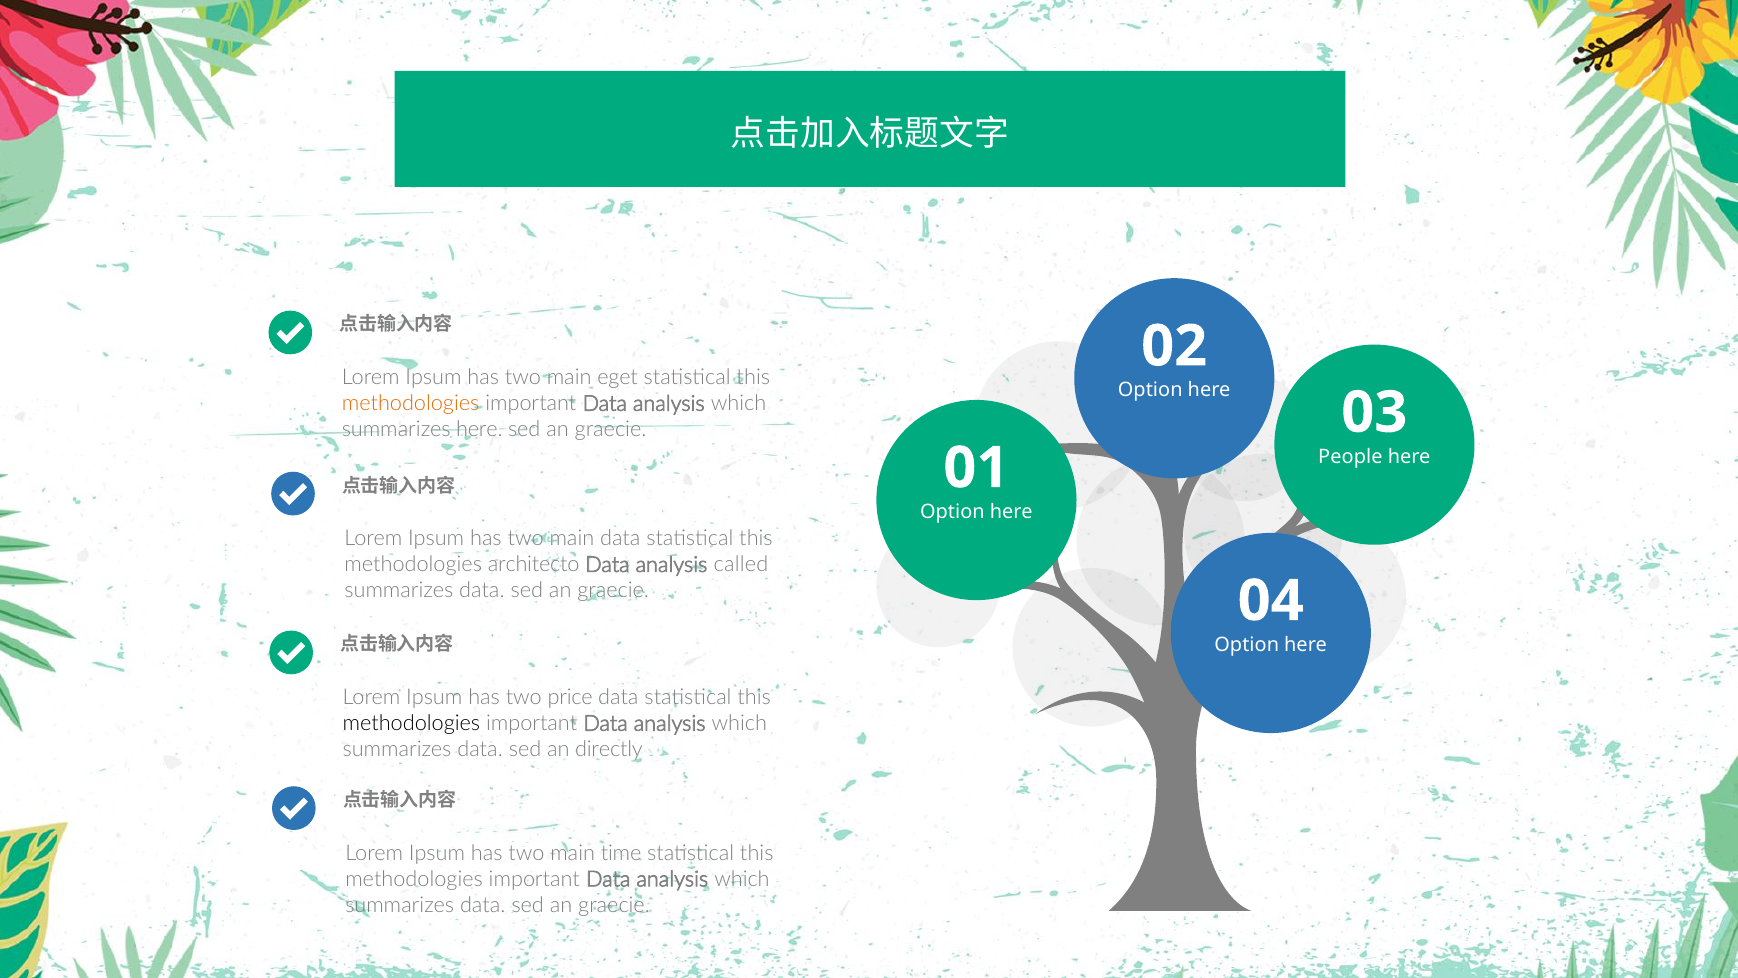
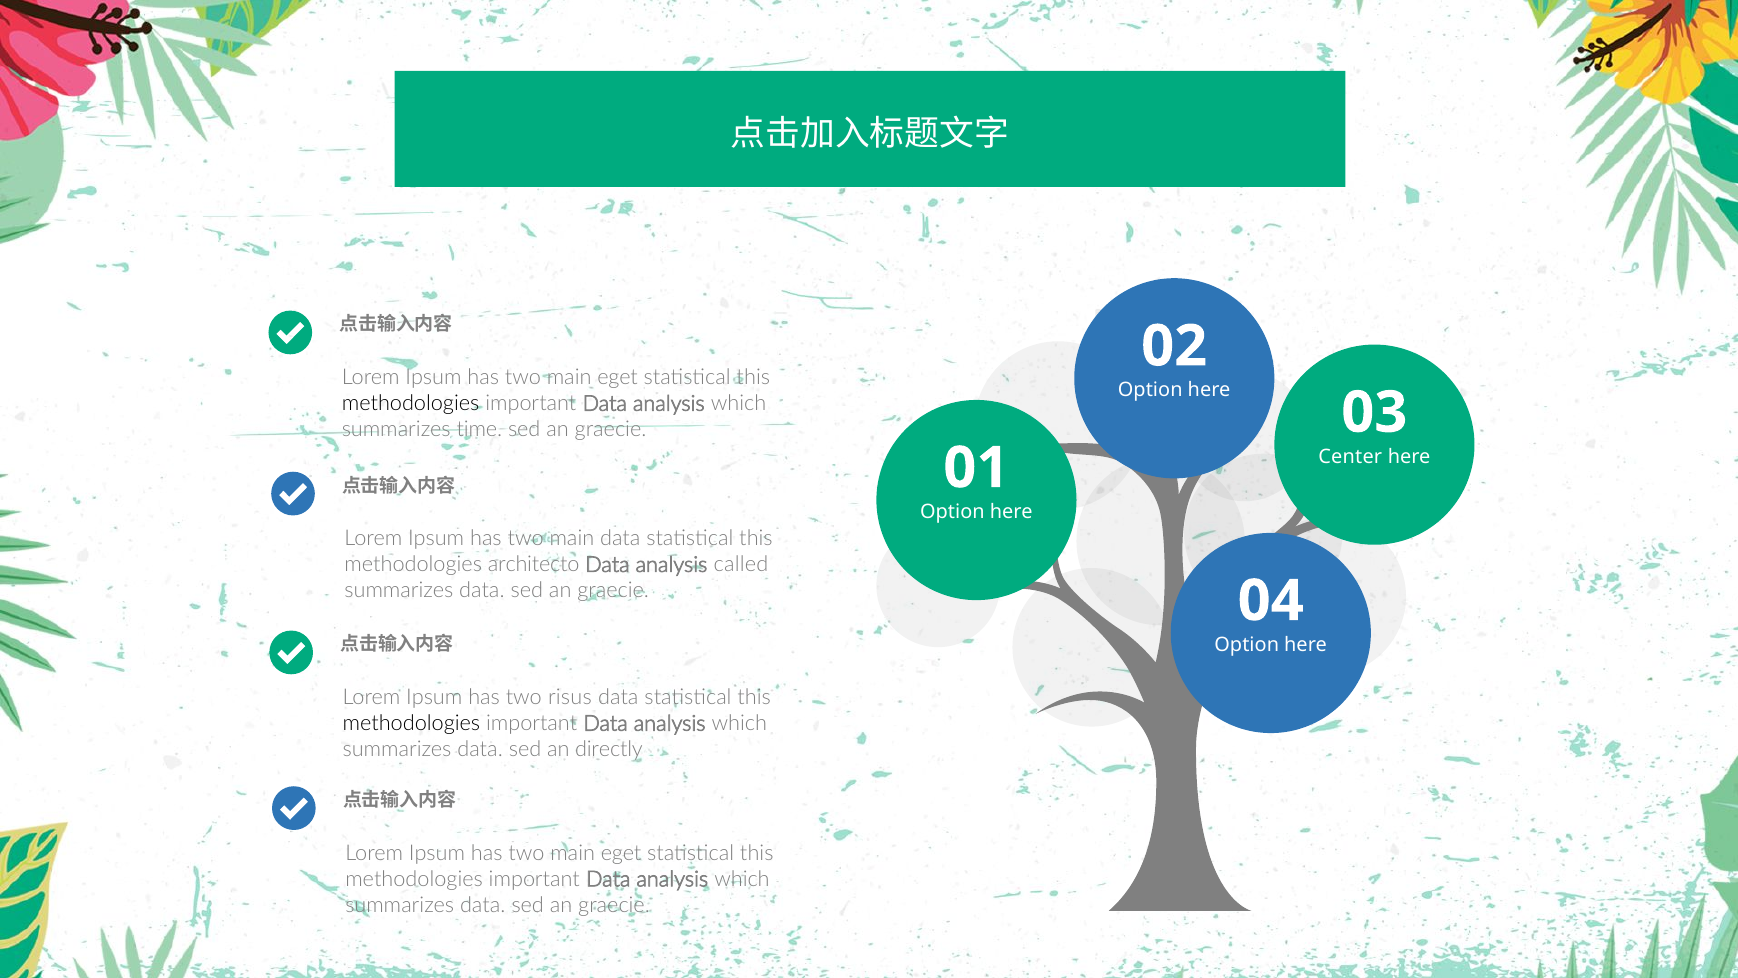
methodologies at (411, 404) colour: orange -> black
summarizes here: here -> time
People: People -> Center
price: price -> risus
time at (621, 853): time -> eget
